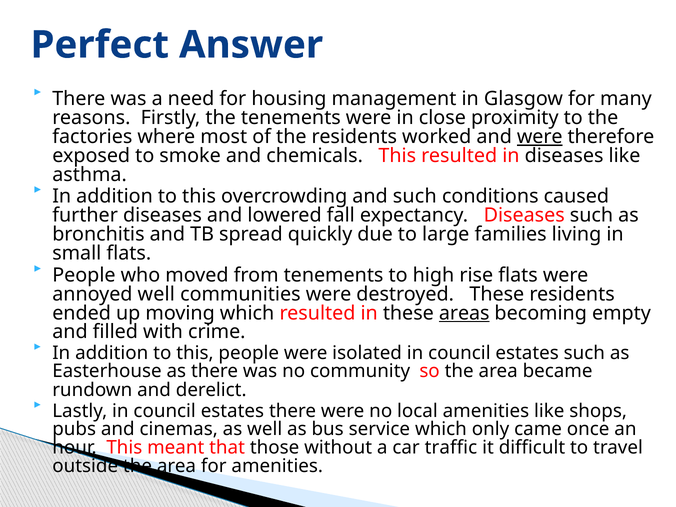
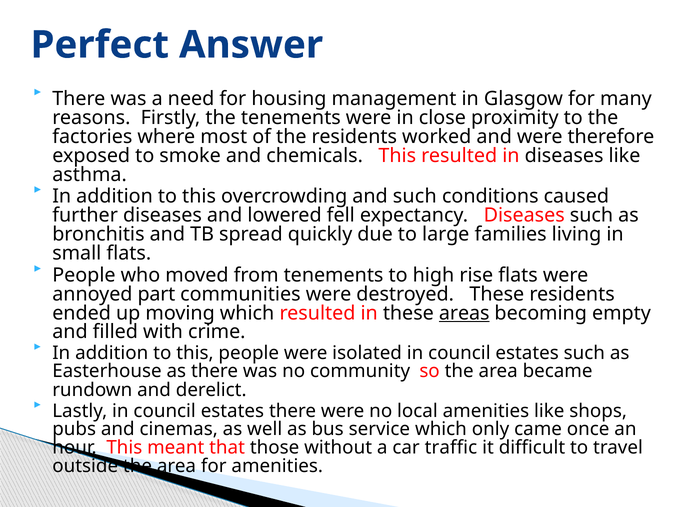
were at (540, 137) underline: present -> none
fall: fall -> fell
annoyed well: well -> part
